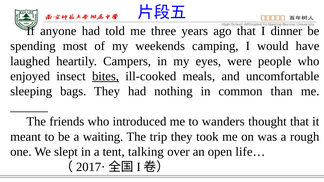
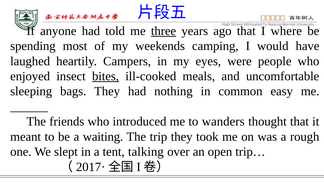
three underline: none -> present
dinner: dinner -> where
than: than -> easy
life…: life… -> trip…
